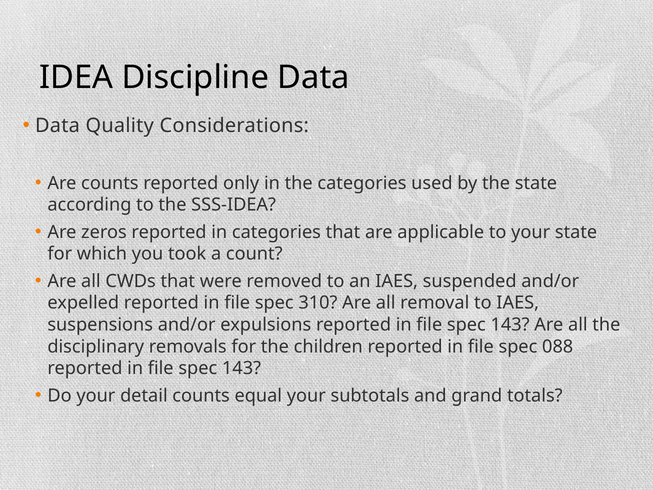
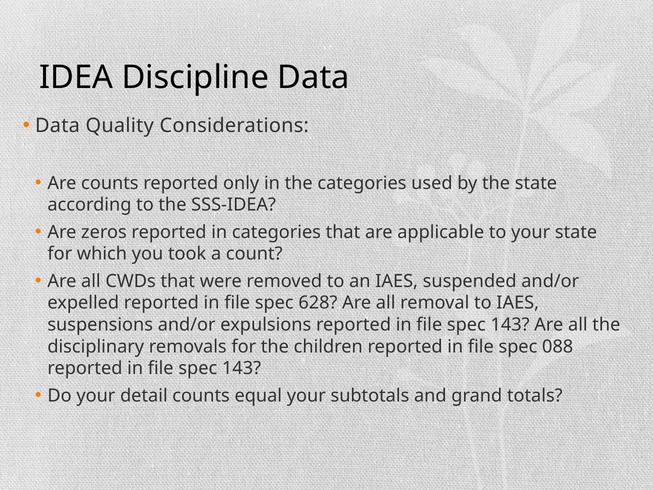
310: 310 -> 628
